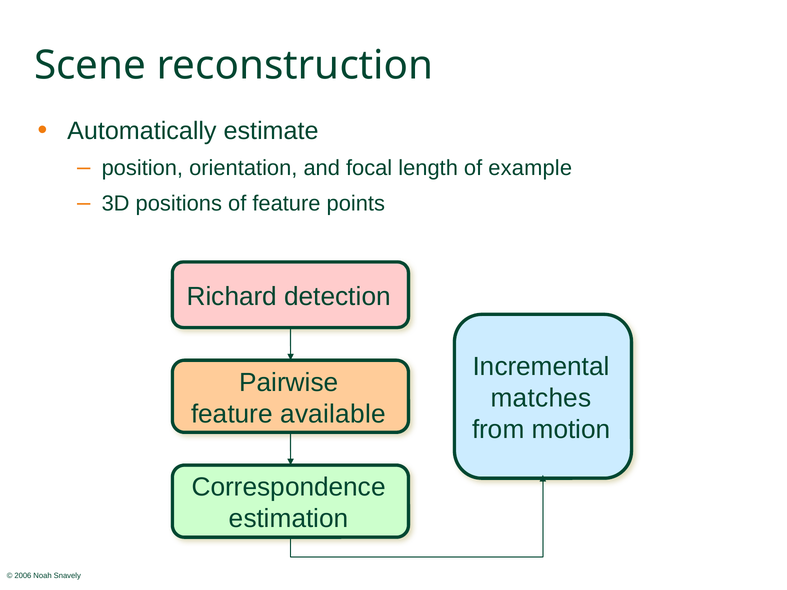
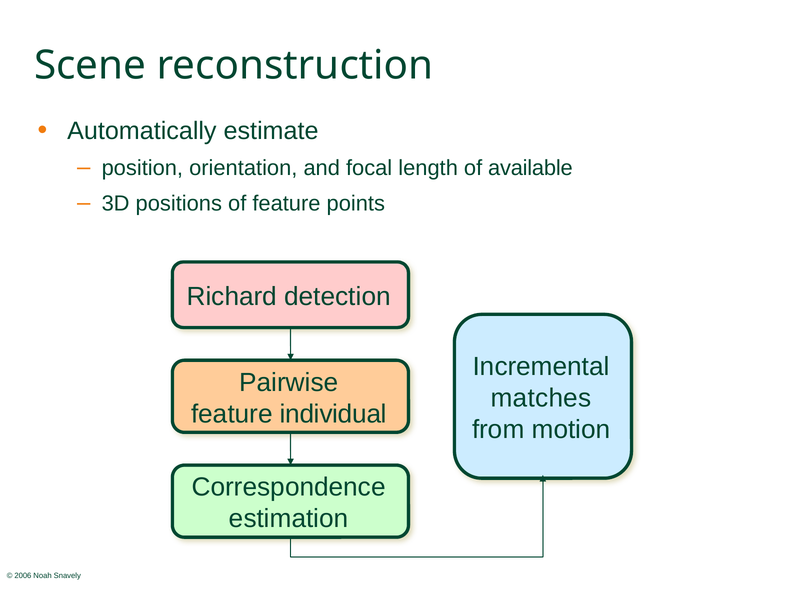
example: example -> available
available: available -> individual
